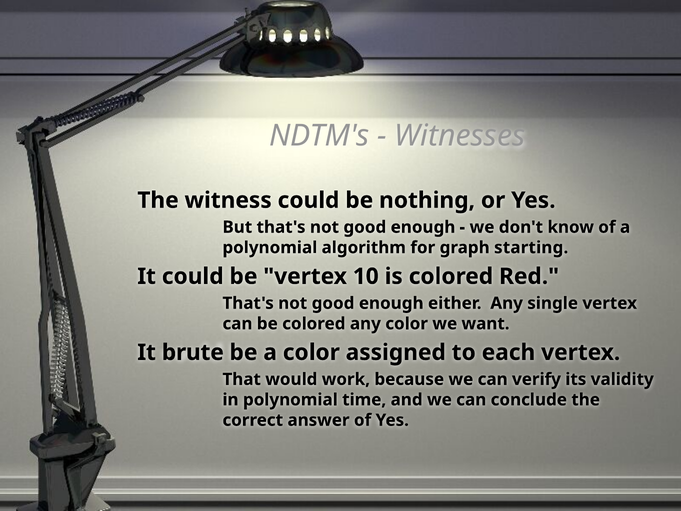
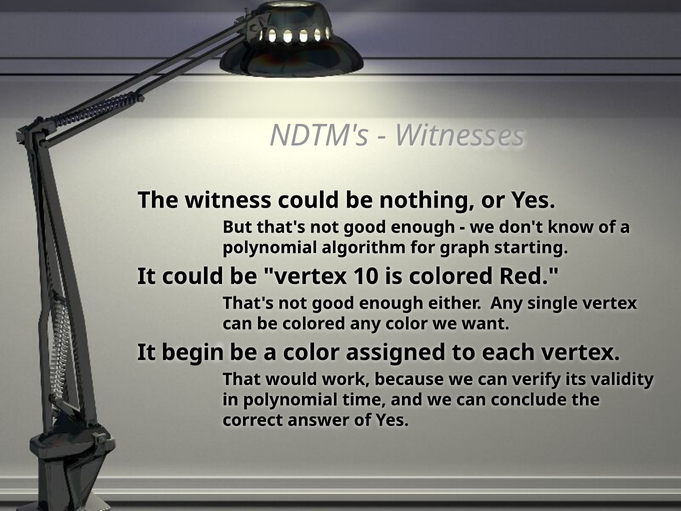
brute: brute -> begin
